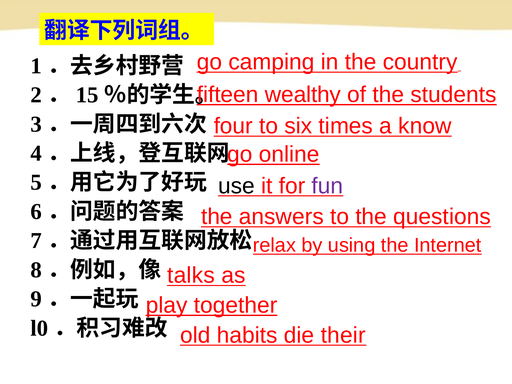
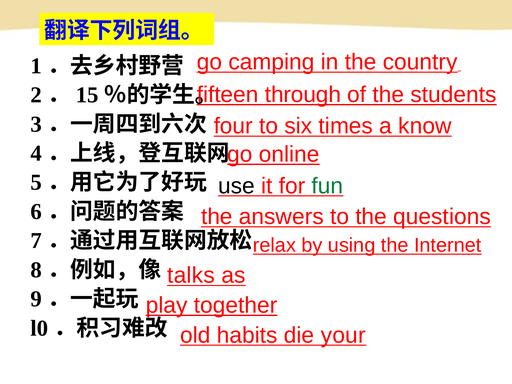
wealthy: wealthy -> through
fun colour: purple -> green
their: their -> your
